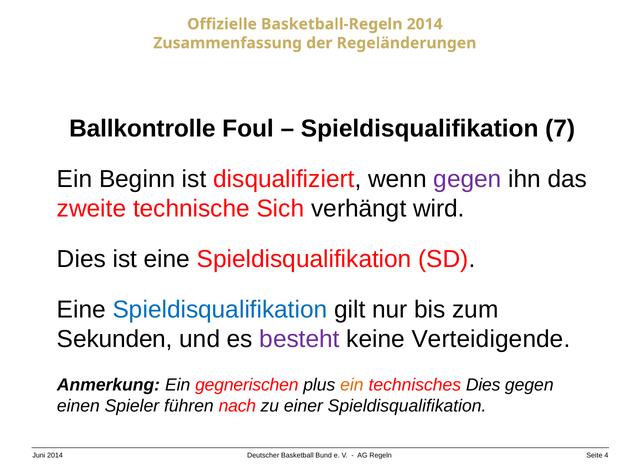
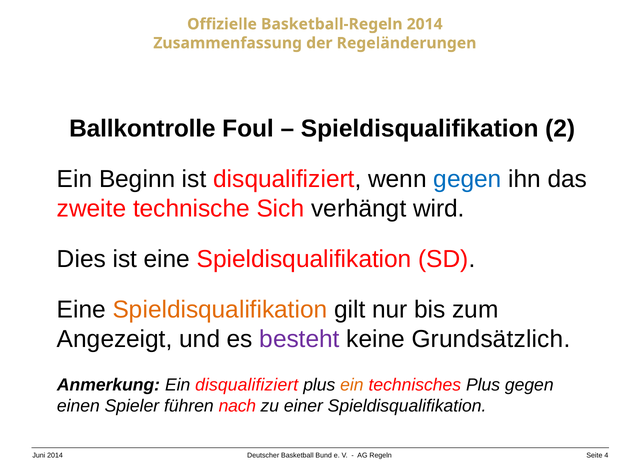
7: 7 -> 2
gegen at (467, 179) colour: purple -> blue
Spieldisqualifikation at (220, 309) colour: blue -> orange
Sekunden: Sekunden -> Angezeigt
Verteidigende: Verteidigende -> Grundsätzlich
Ein gegnerischen: gegnerischen -> disqualifiziert
technisches Dies: Dies -> Plus
